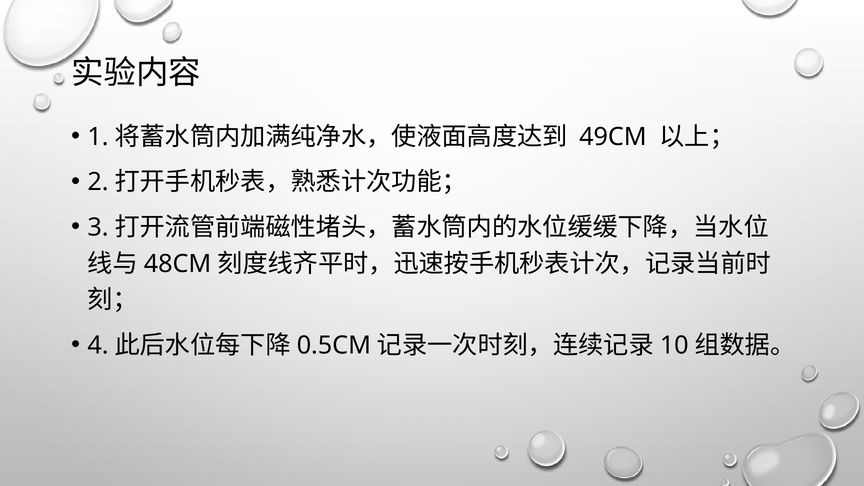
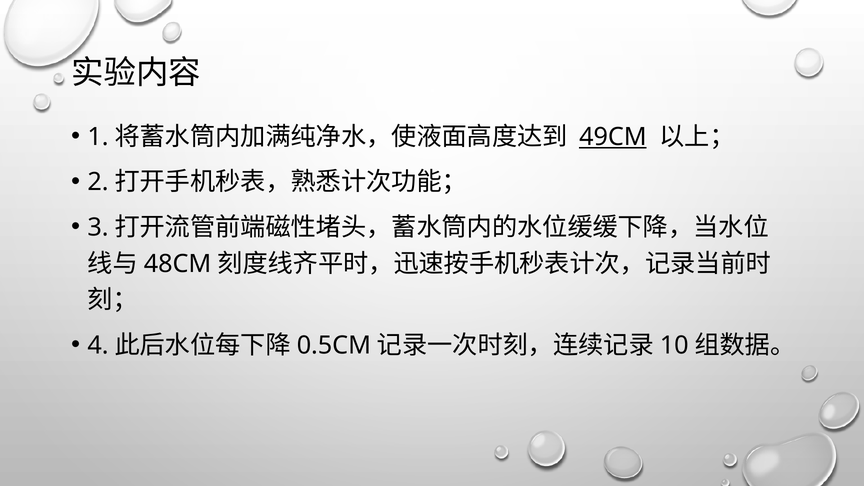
49CM underline: none -> present
